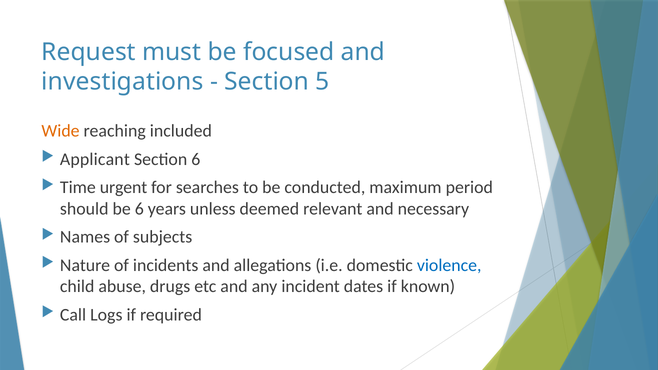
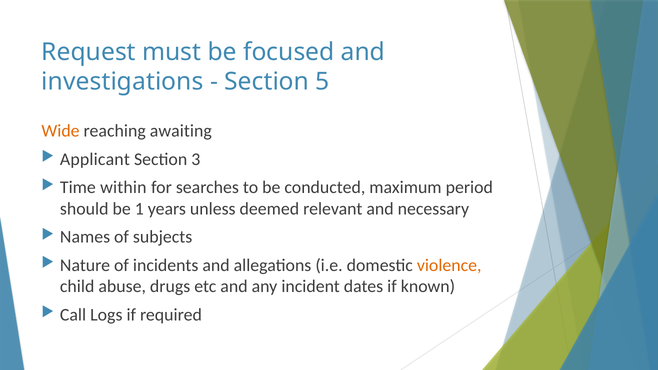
included: included -> awaiting
Section 6: 6 -> 3
urgent: urgent -> within
be 6: 6 -> 1
violence colour: blue -> orange
